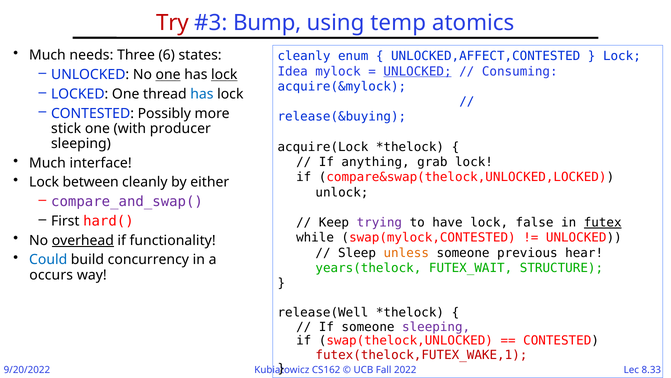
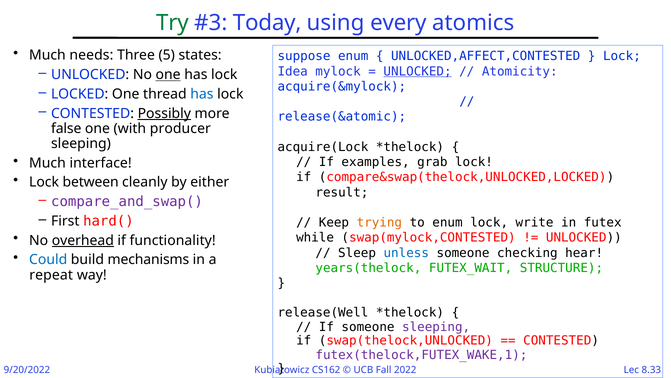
Try colour: red -> green
Bump: Bump -> Today
temp: temp -> every
6: 6 -> 5
cleanly at (304, 56): cleanly -> suppose
Consuming: Consuming -> Atomicity
lock at (224, 75) underline: present -> none
Possibly underline: none -> present
release(&buying: release(&buying -> release(&atomic
stick: stick -> false
anything: anything -> examples
unlock: unlock -> result
trying colour: purple -> orange
to have: have -> enum
false: false -> write
futex underline: present -> none
unless colour: orange -> blue
previous: previous -> checking
concurrency: concurrency -> mechanisms
occurs: occurs -> repeat
futex(thelock,FUTEX_WAKE,1 colour: red -> purple
